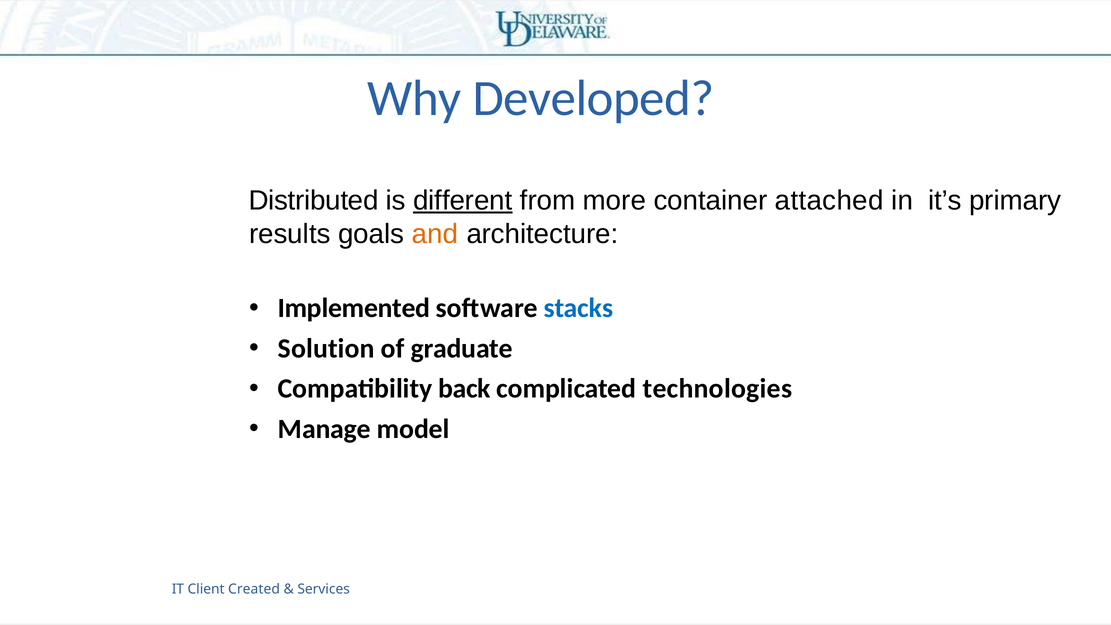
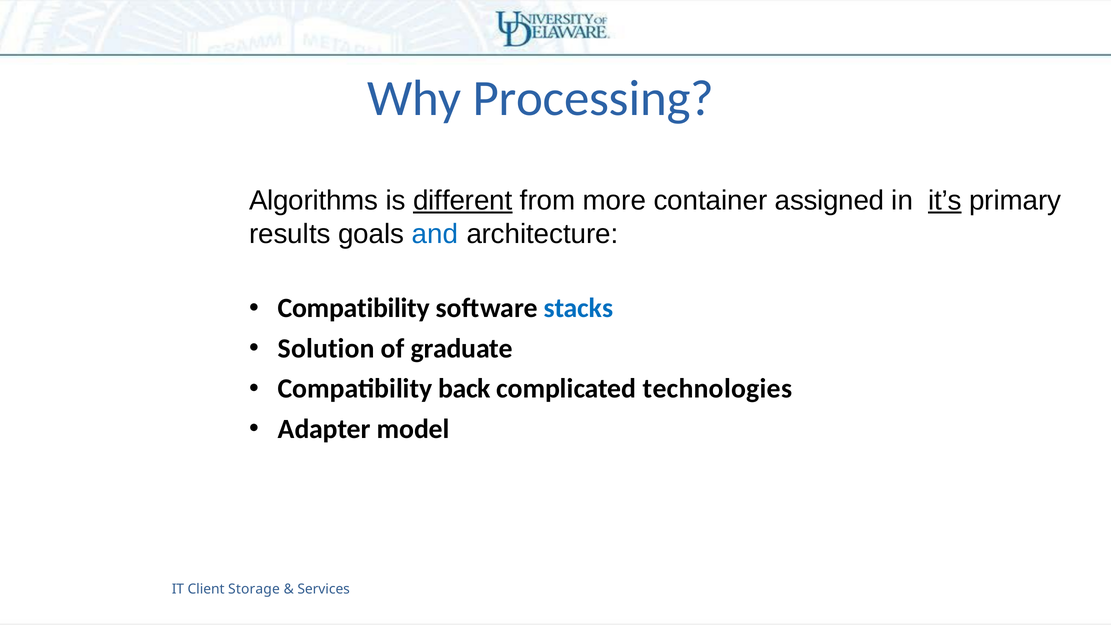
Developed: Developed -> Processing
Distributed: Distributed -> Algorithms
attached: attached -> assigned
it’s underline: none -> present
and colour: orange -> blue
Implemented at (354, 308): Implemented -> Compatibility
Manage: Manage -> Adapter
Created: Created -> Storage
